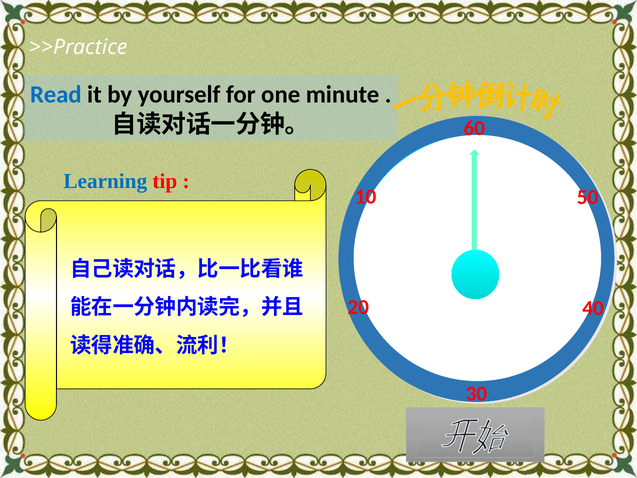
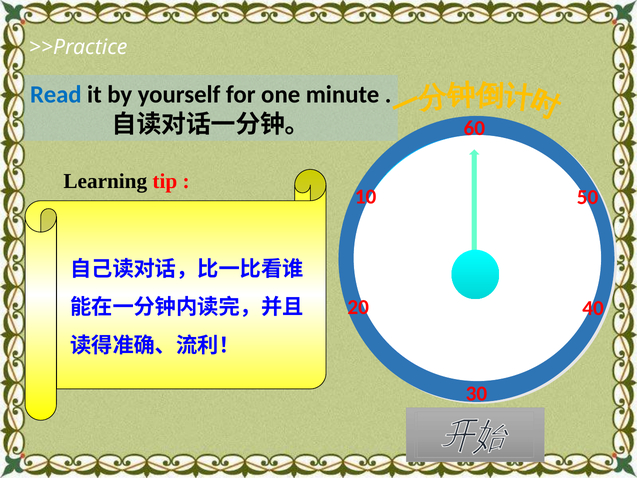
Learning colour: blue -> black
